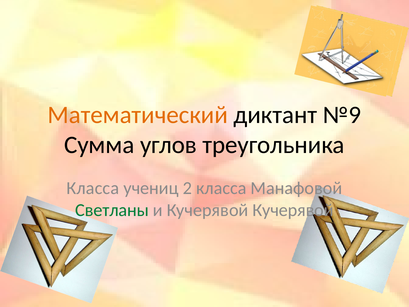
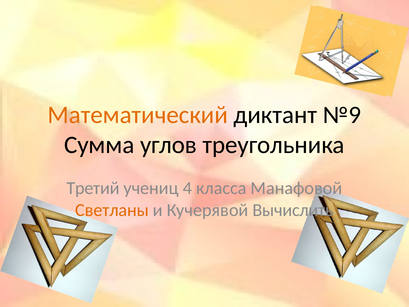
Класса at (93, 188): Класса -> Третий
2: 2 -> 4
Светланы colour: green -> orange
Кучерявой Кучерявой: Кучерявой -> Вычислить
